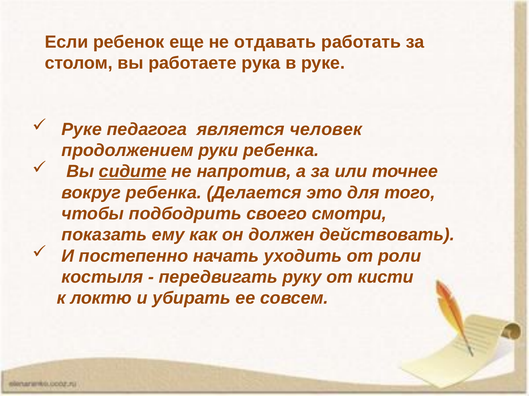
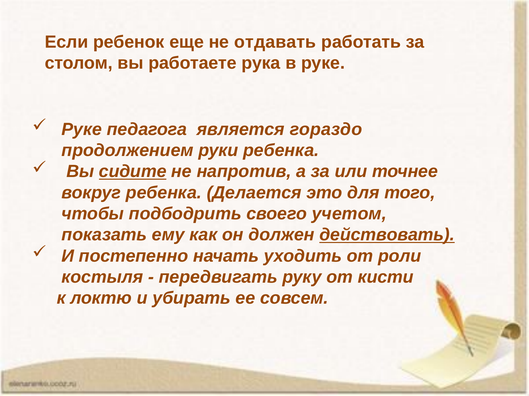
человек: человек -> гораздо
смотри: смотри -> учетом
действовать underline: none -> present
